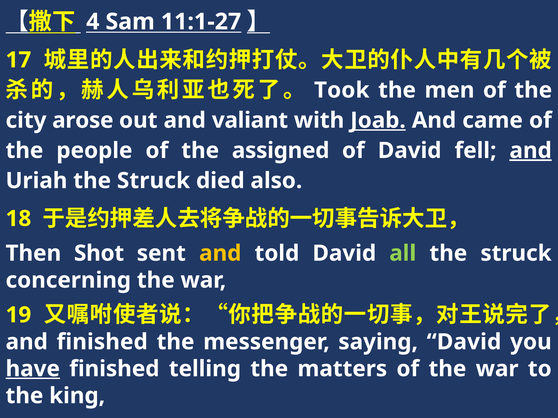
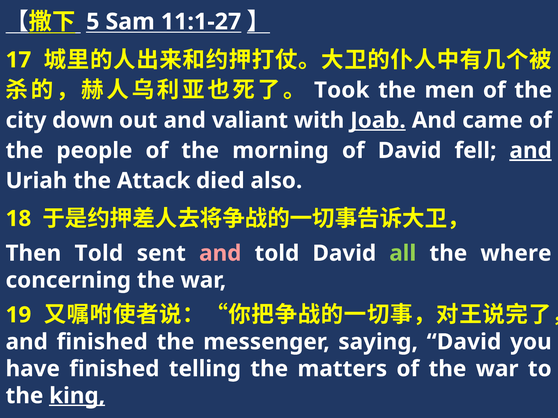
4: 4 -> 5
arose: arose -> down
assigned: assigned -> morning
Uriah the Struck: Struck -> Attack
Then Shot: Shot -> Told
and at (220, 254) colour: yellow -> pink
struck at (516, 254): struck -> where
have underline: present -> none
king underline: none -> present
